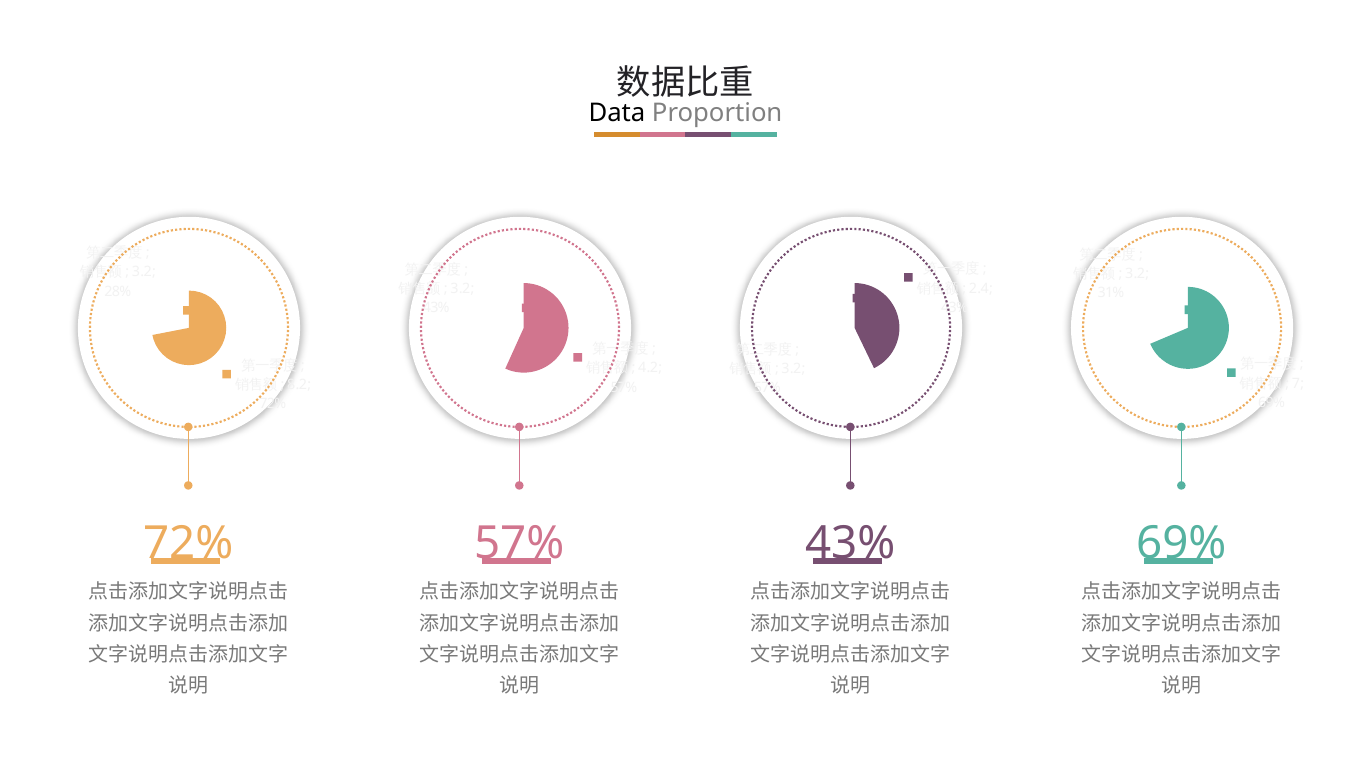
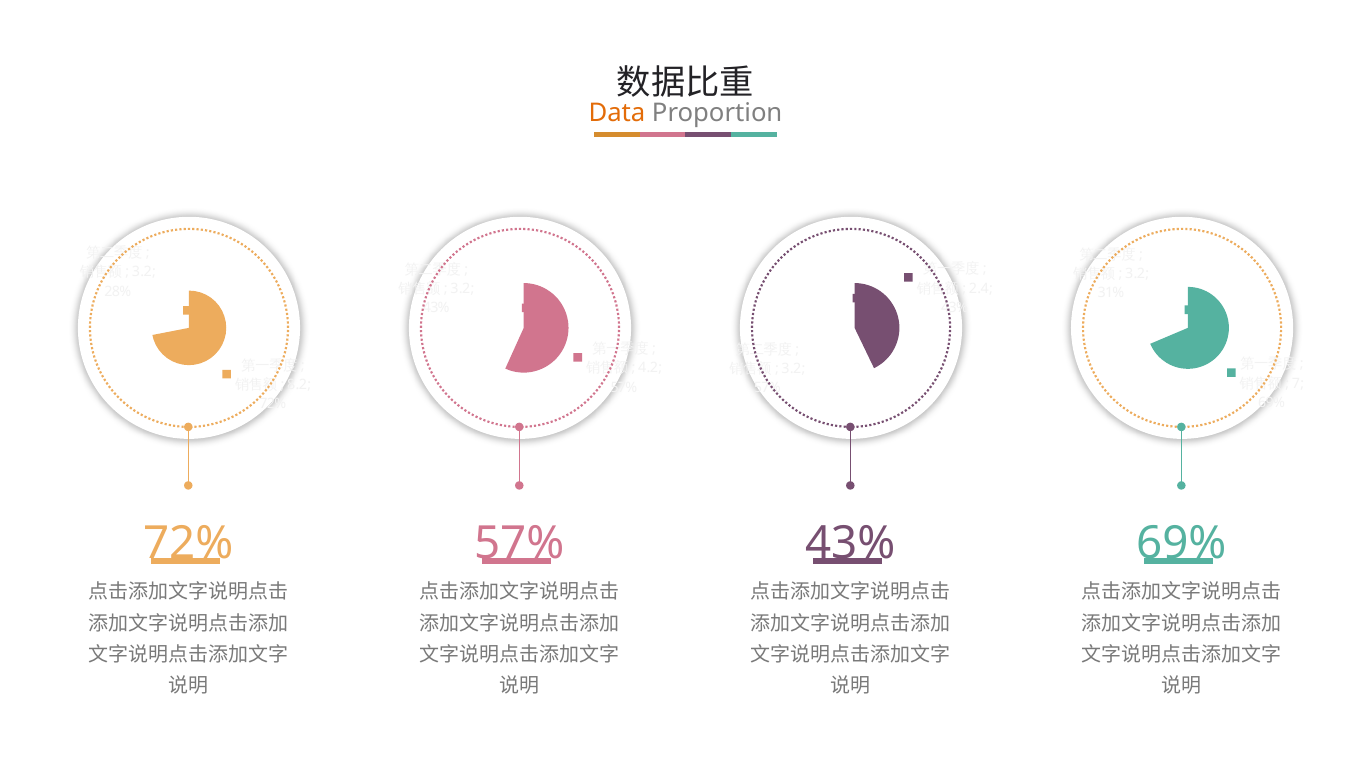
Data colour: black -> orange
